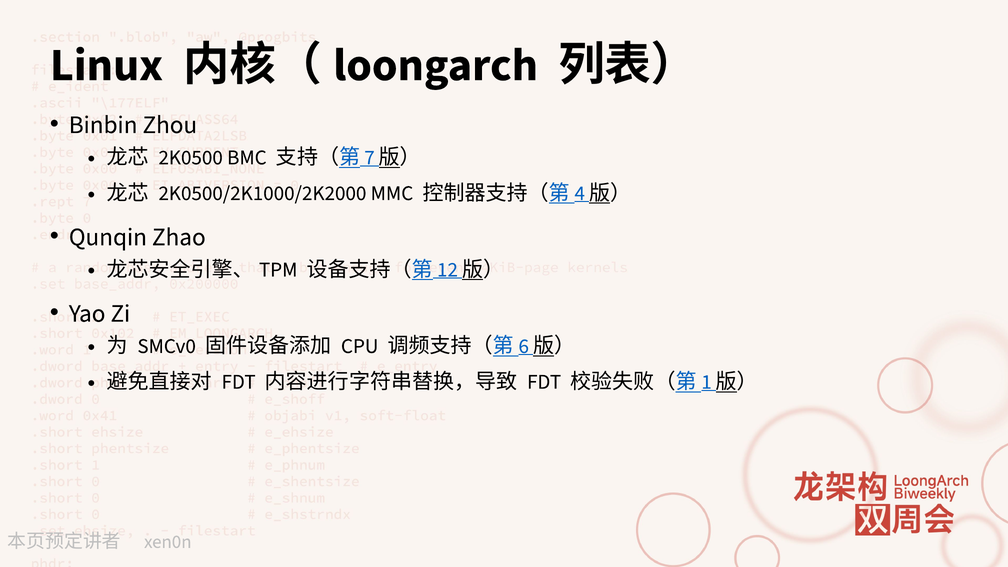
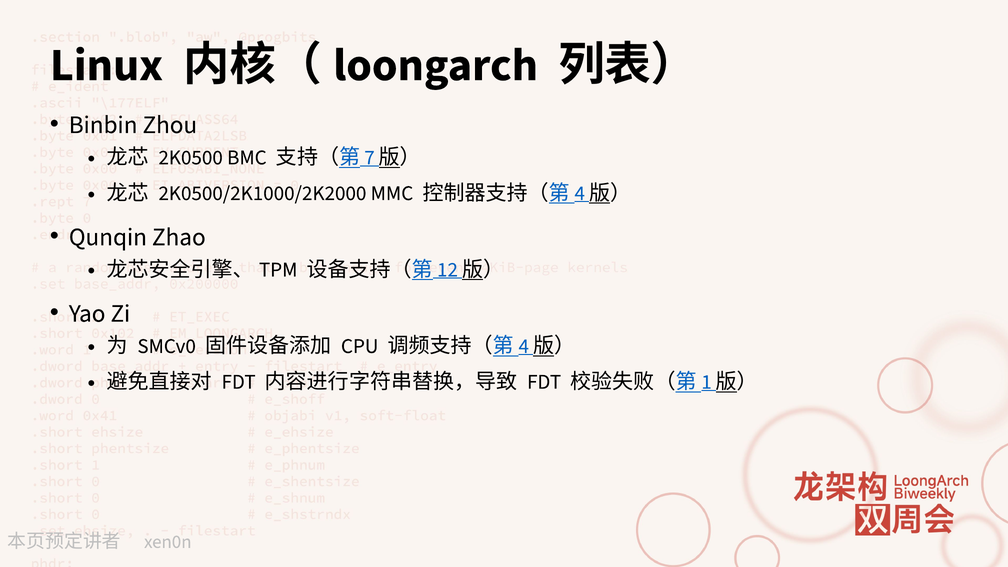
6 at (524, 346): 6 -> 4
